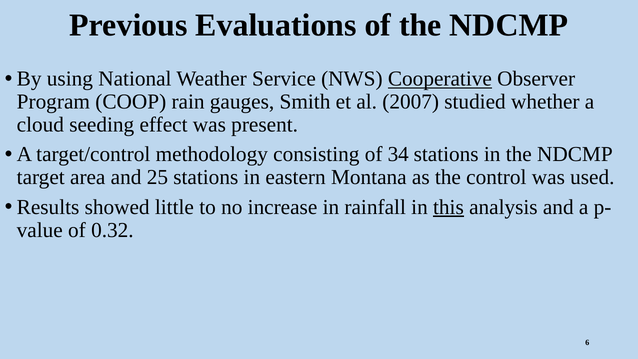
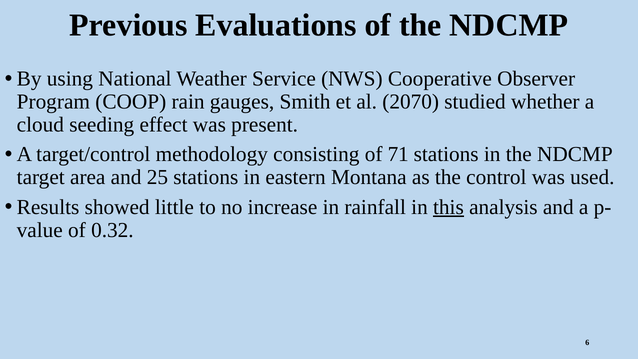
Cooperative underline: present -> none
2007: 2007 -> 2070
34: 34 -> 71
